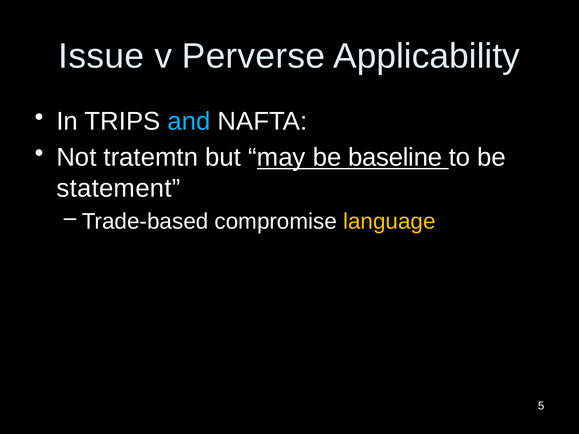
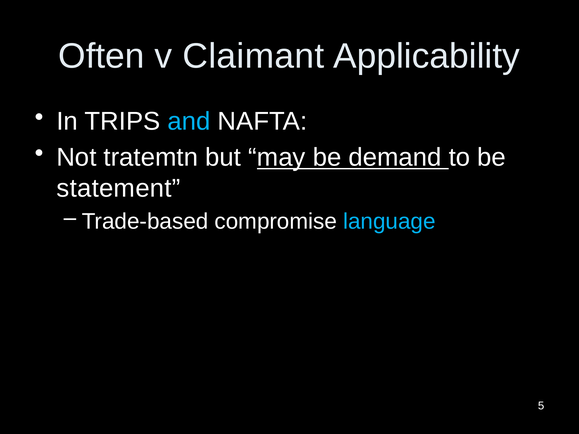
Issue: Issue -> Often
Perverse: Perverse -> Claimant
baseline: baseline -> demand
language colour: yellow -> light blue
